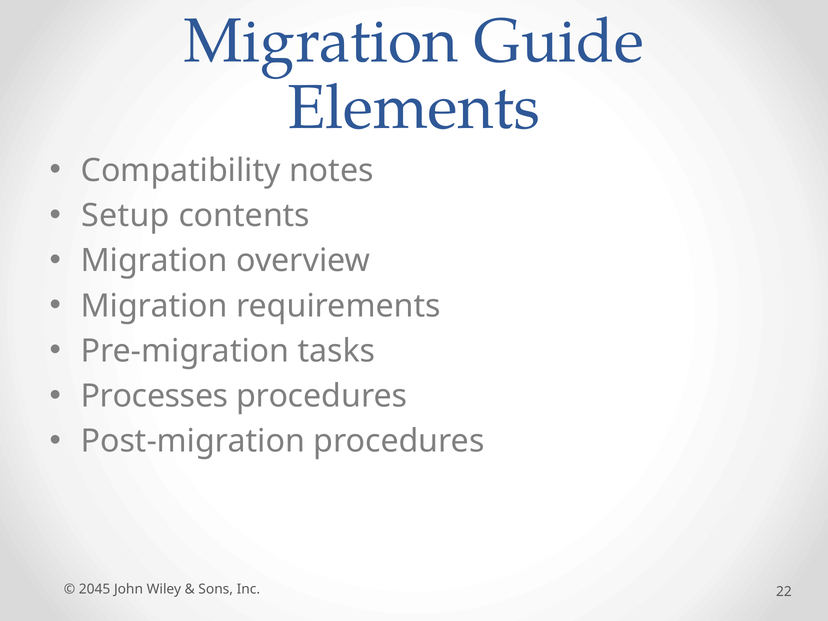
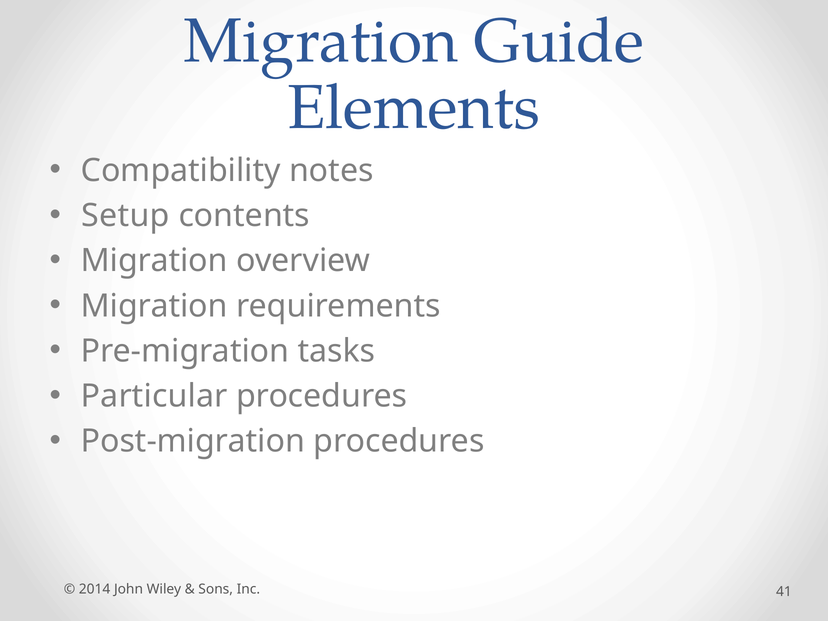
Processes: Processes -> Particular
2045: 2045 -> 2014
22: 22 -> 41
